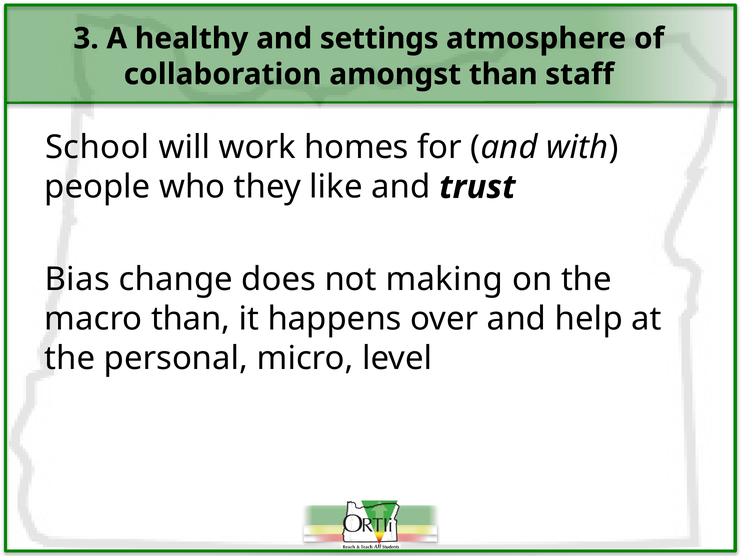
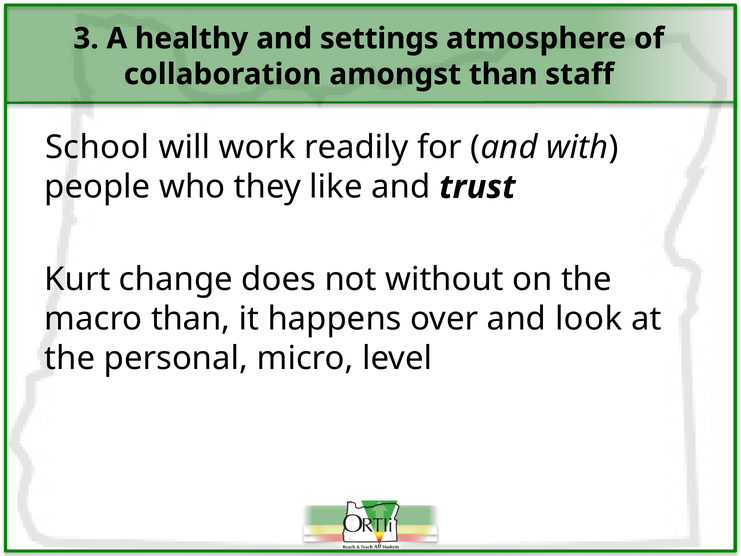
homes: homes -> readily
Bias: Bias -> Kurt
making: making -> without
help: help -> look
